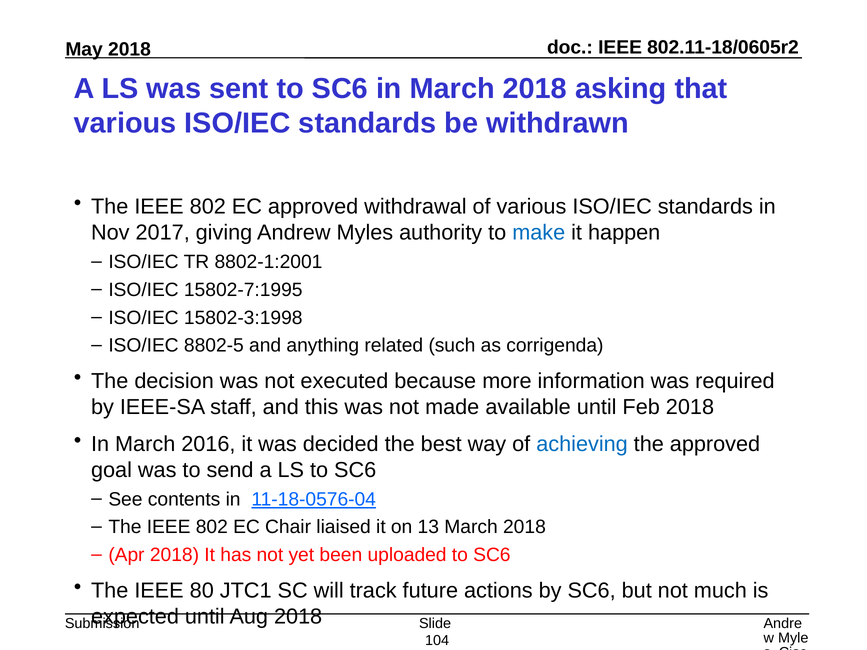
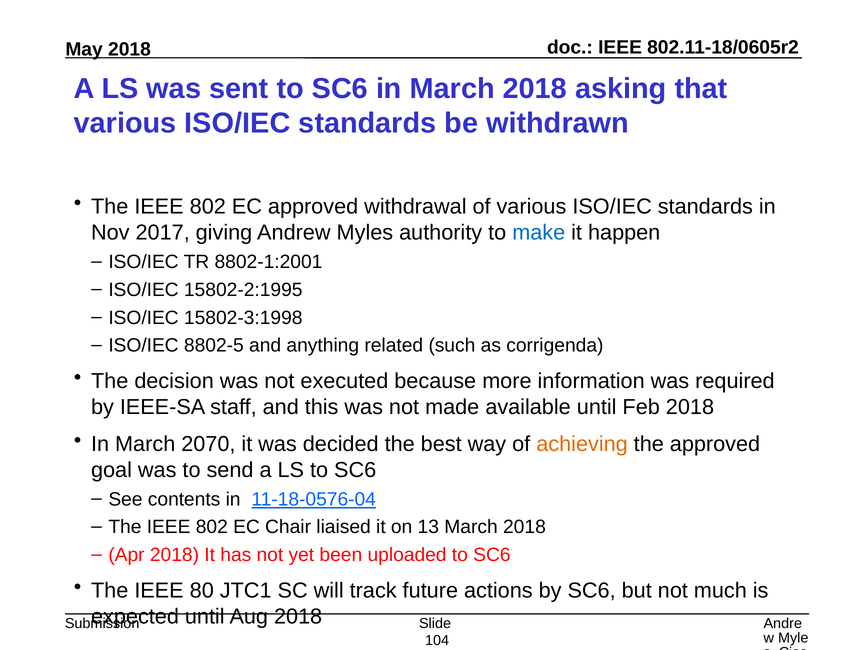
15802-7:1995: 15802-7:1995 -> 15802-2:1995
2016: 2016 -> 2070
achieving colour: blue -> orange
